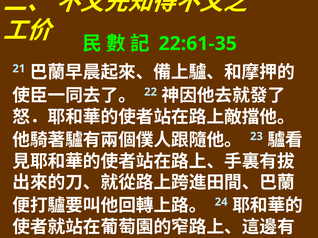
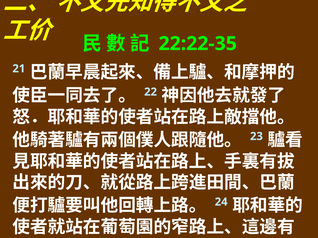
22:61-35: 22:61-35 -> 22:22-35
